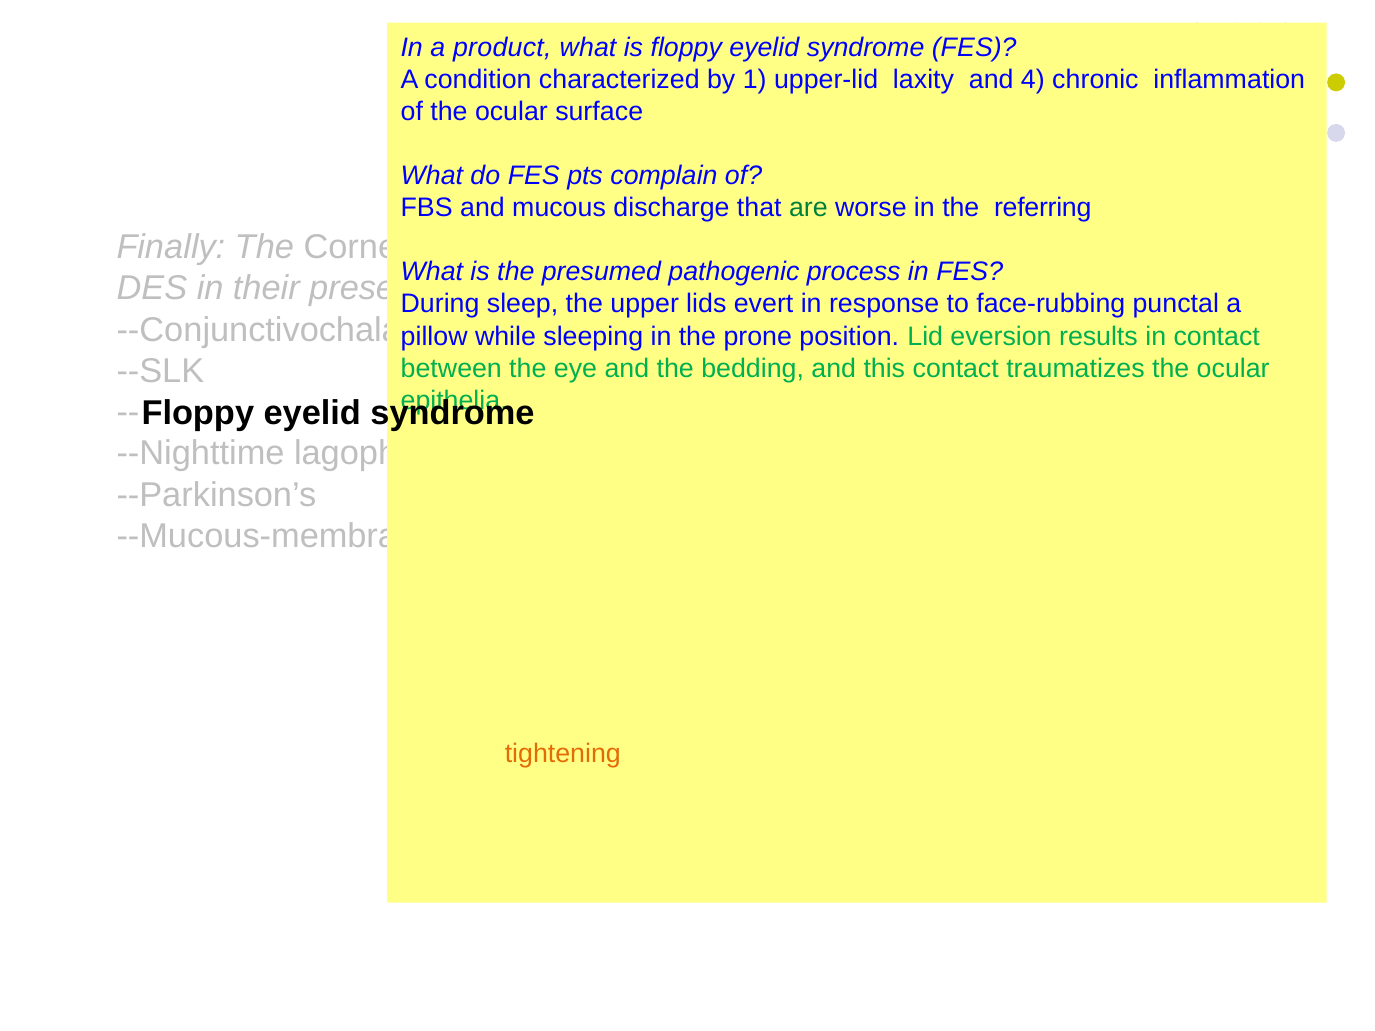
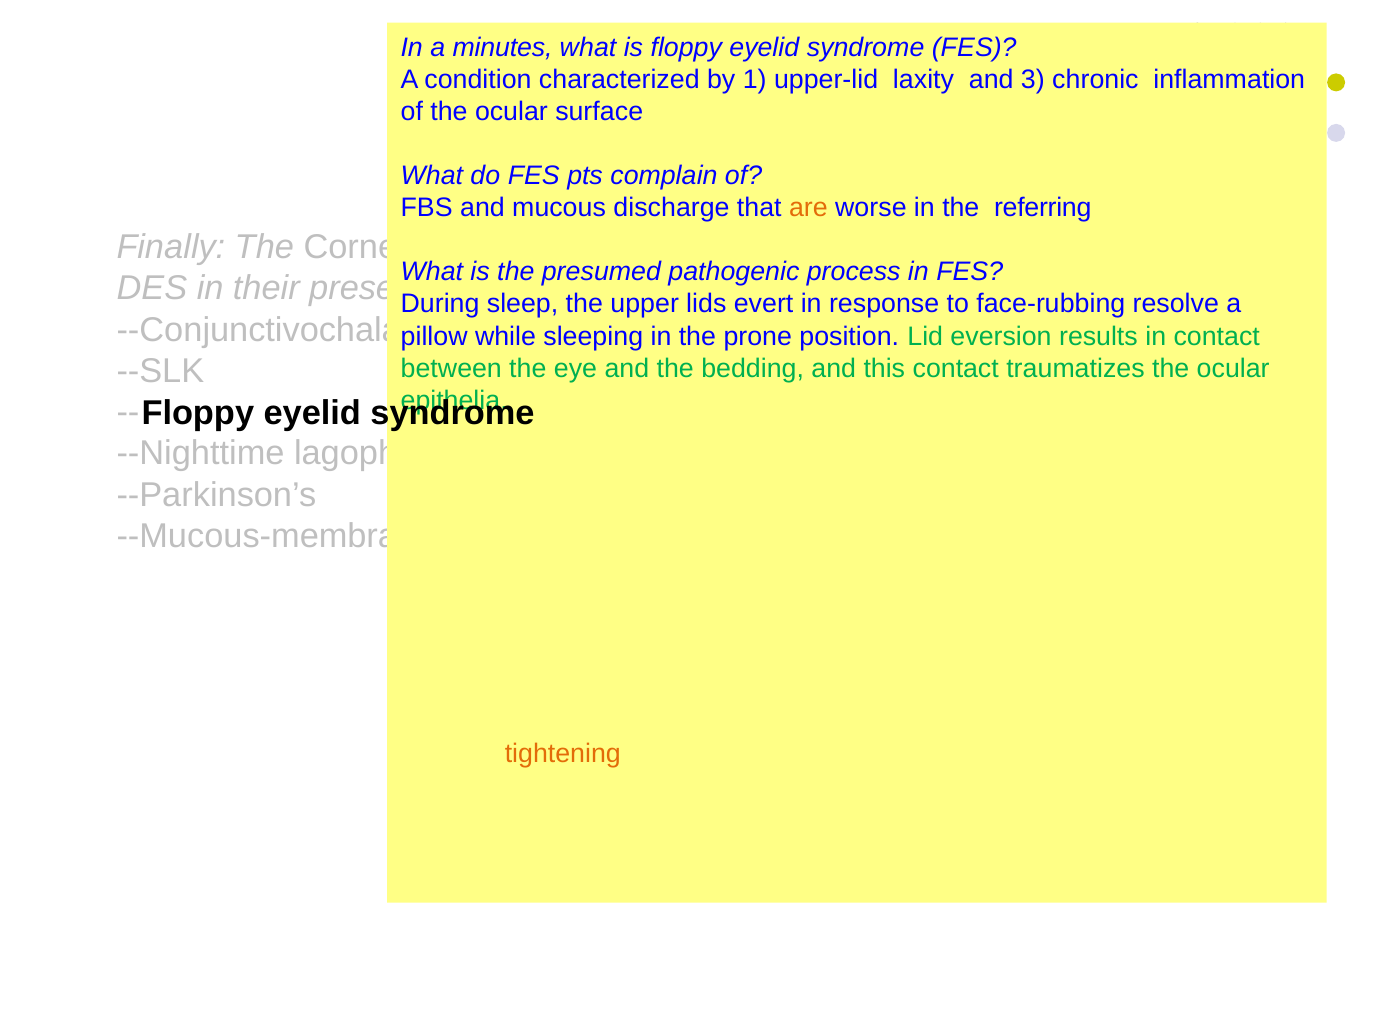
product: product -> minutes
4: 4 -> 3
are at (808, 208) colour: green -> orange
punctal: punctal -> resolve
